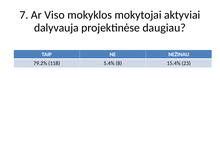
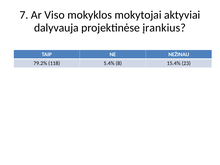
daugiau: daugiau -> įrankius
